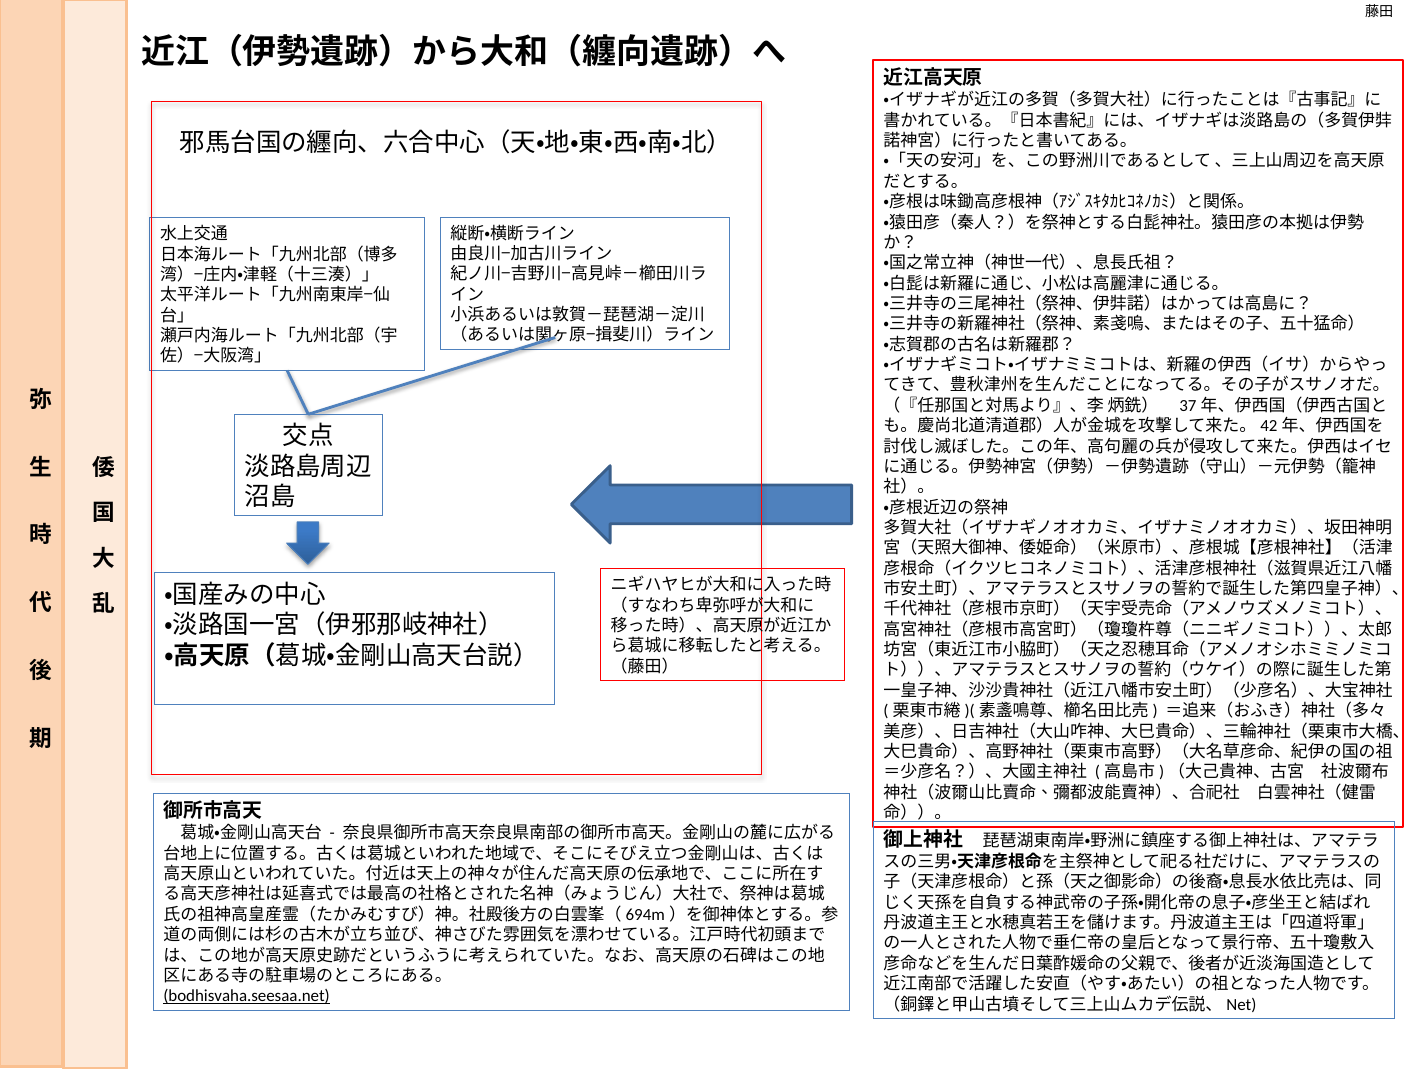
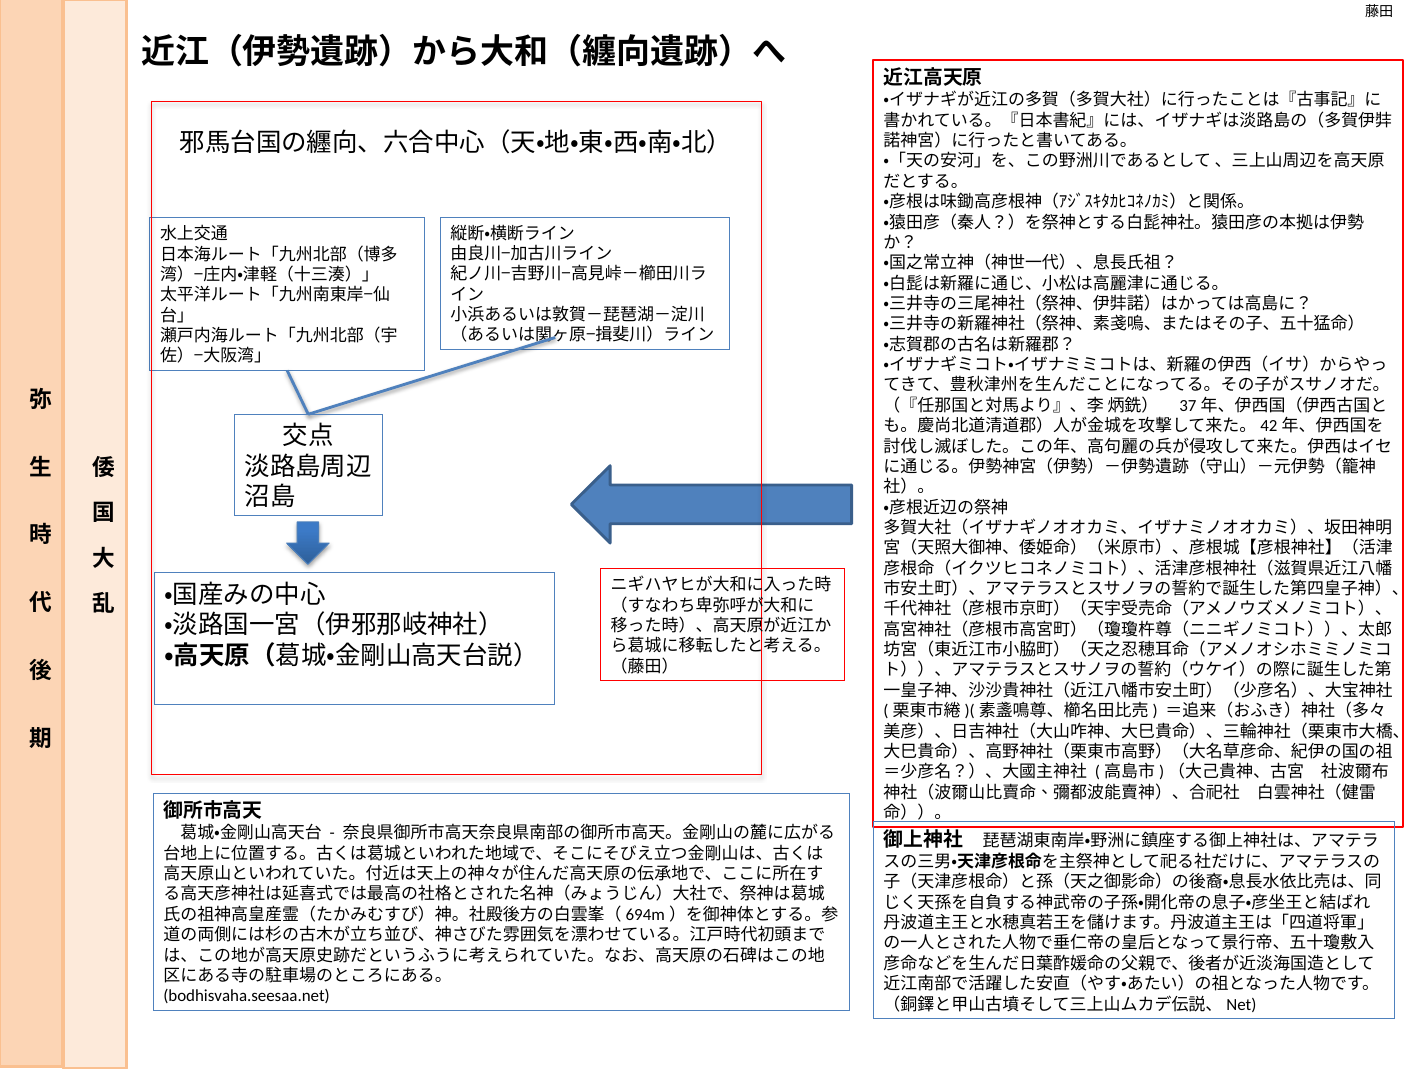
bodhisvaha.seesaa.net underline: present -> none
